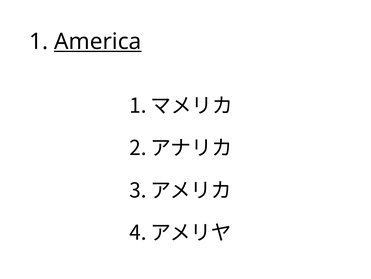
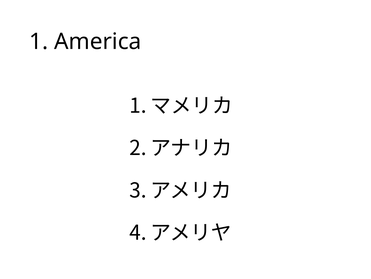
America underline: present -> none
